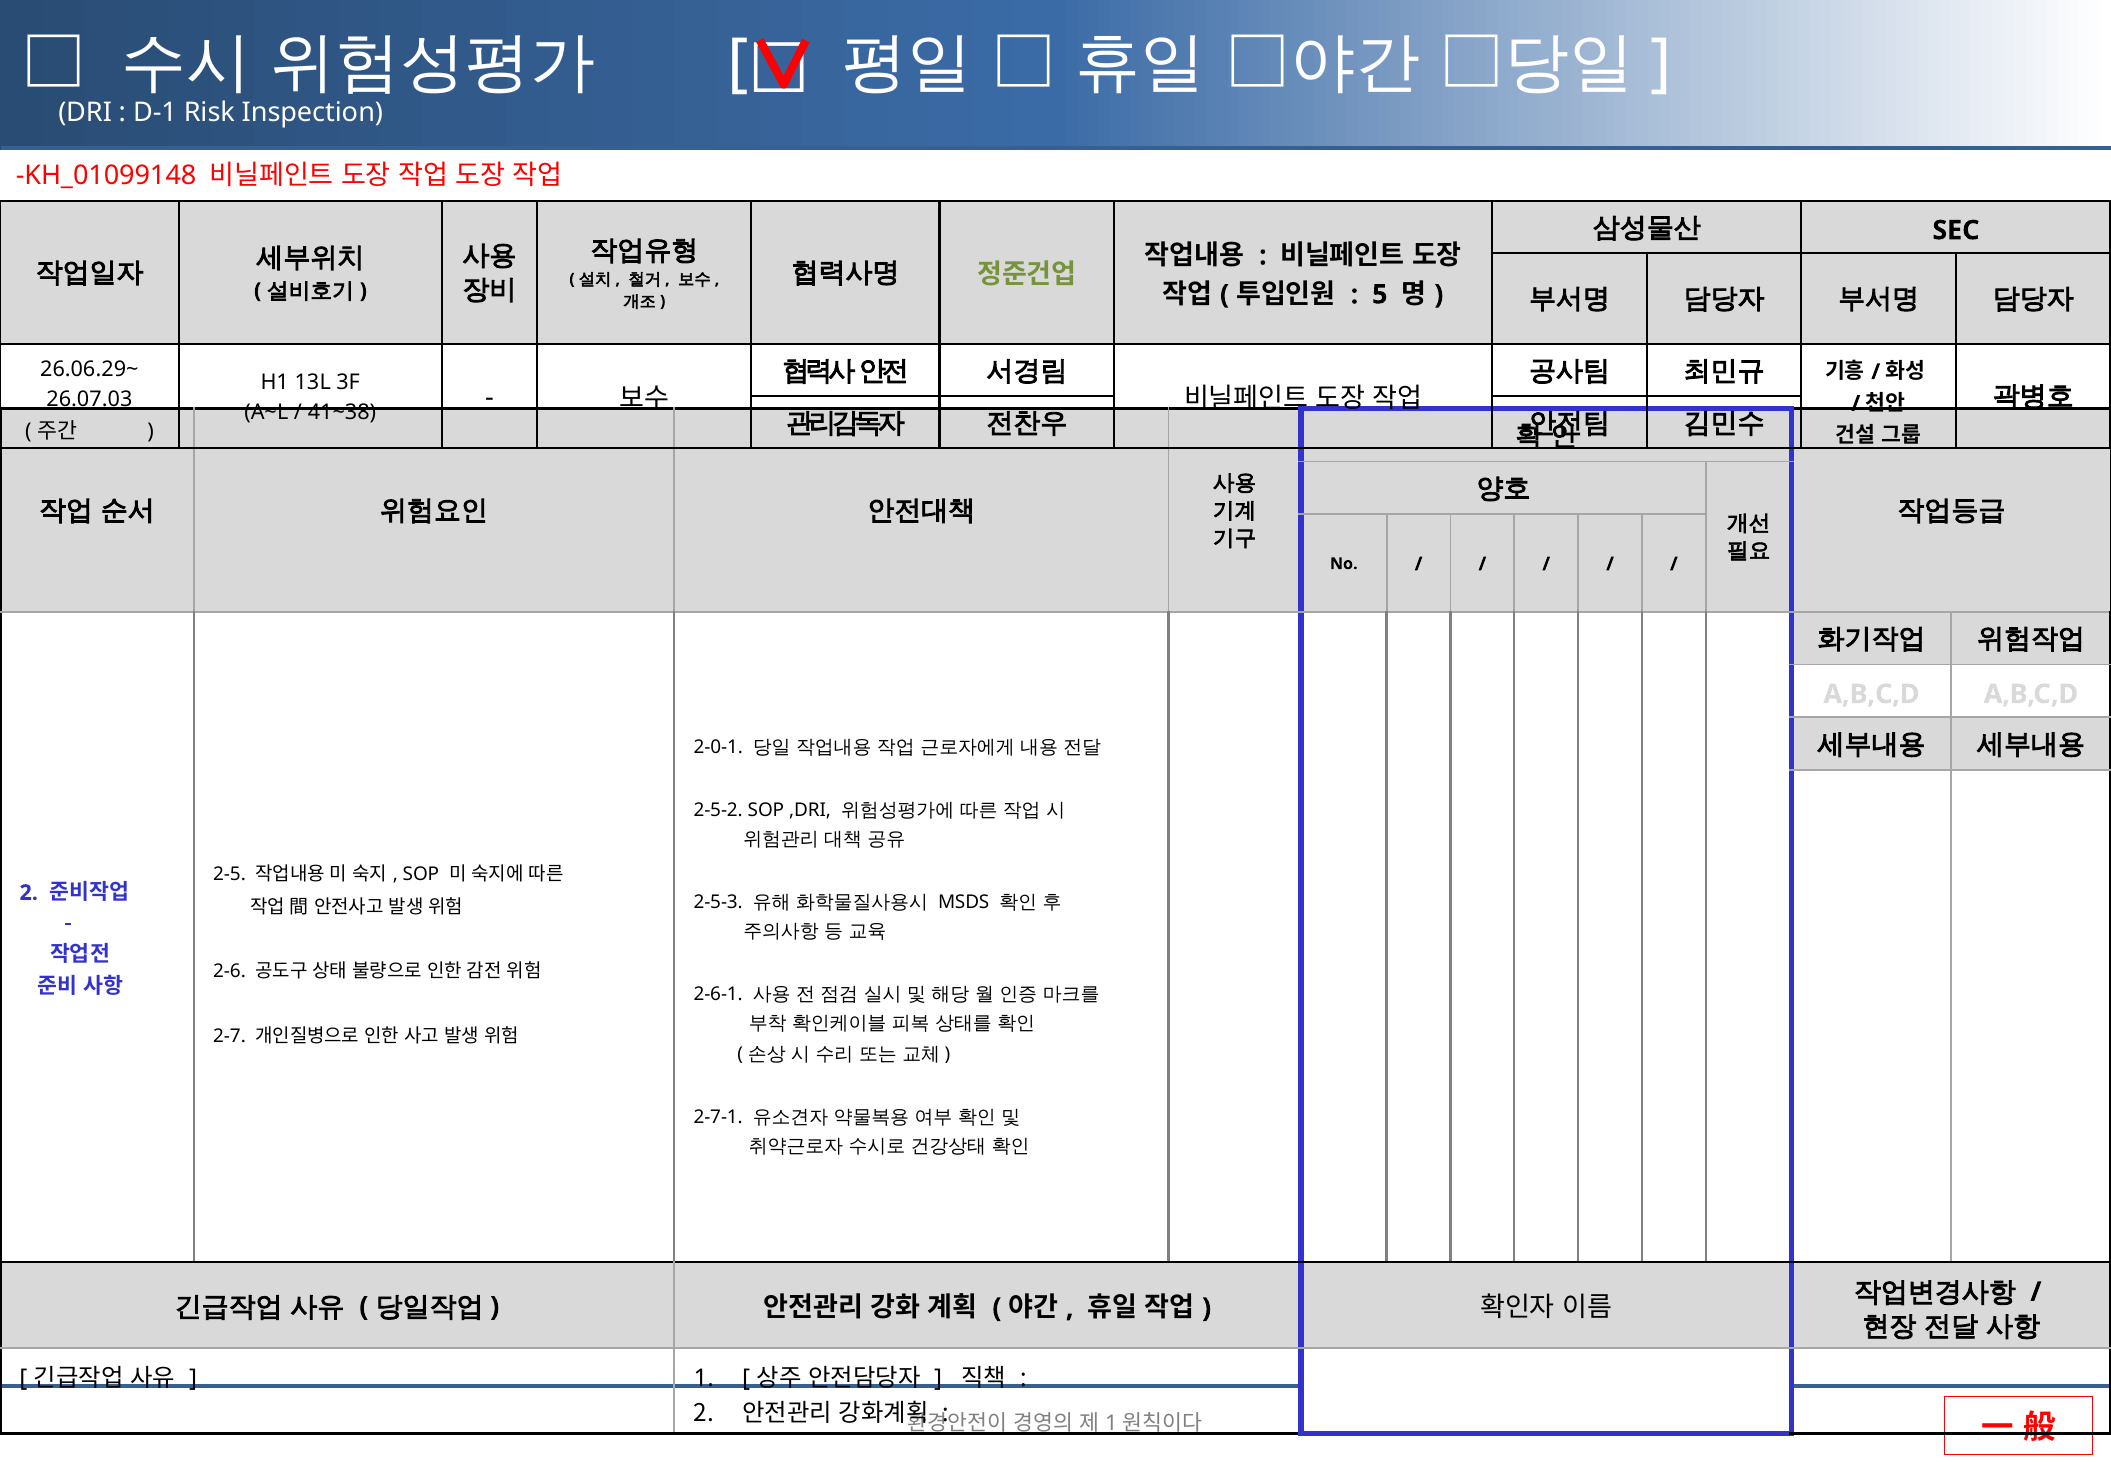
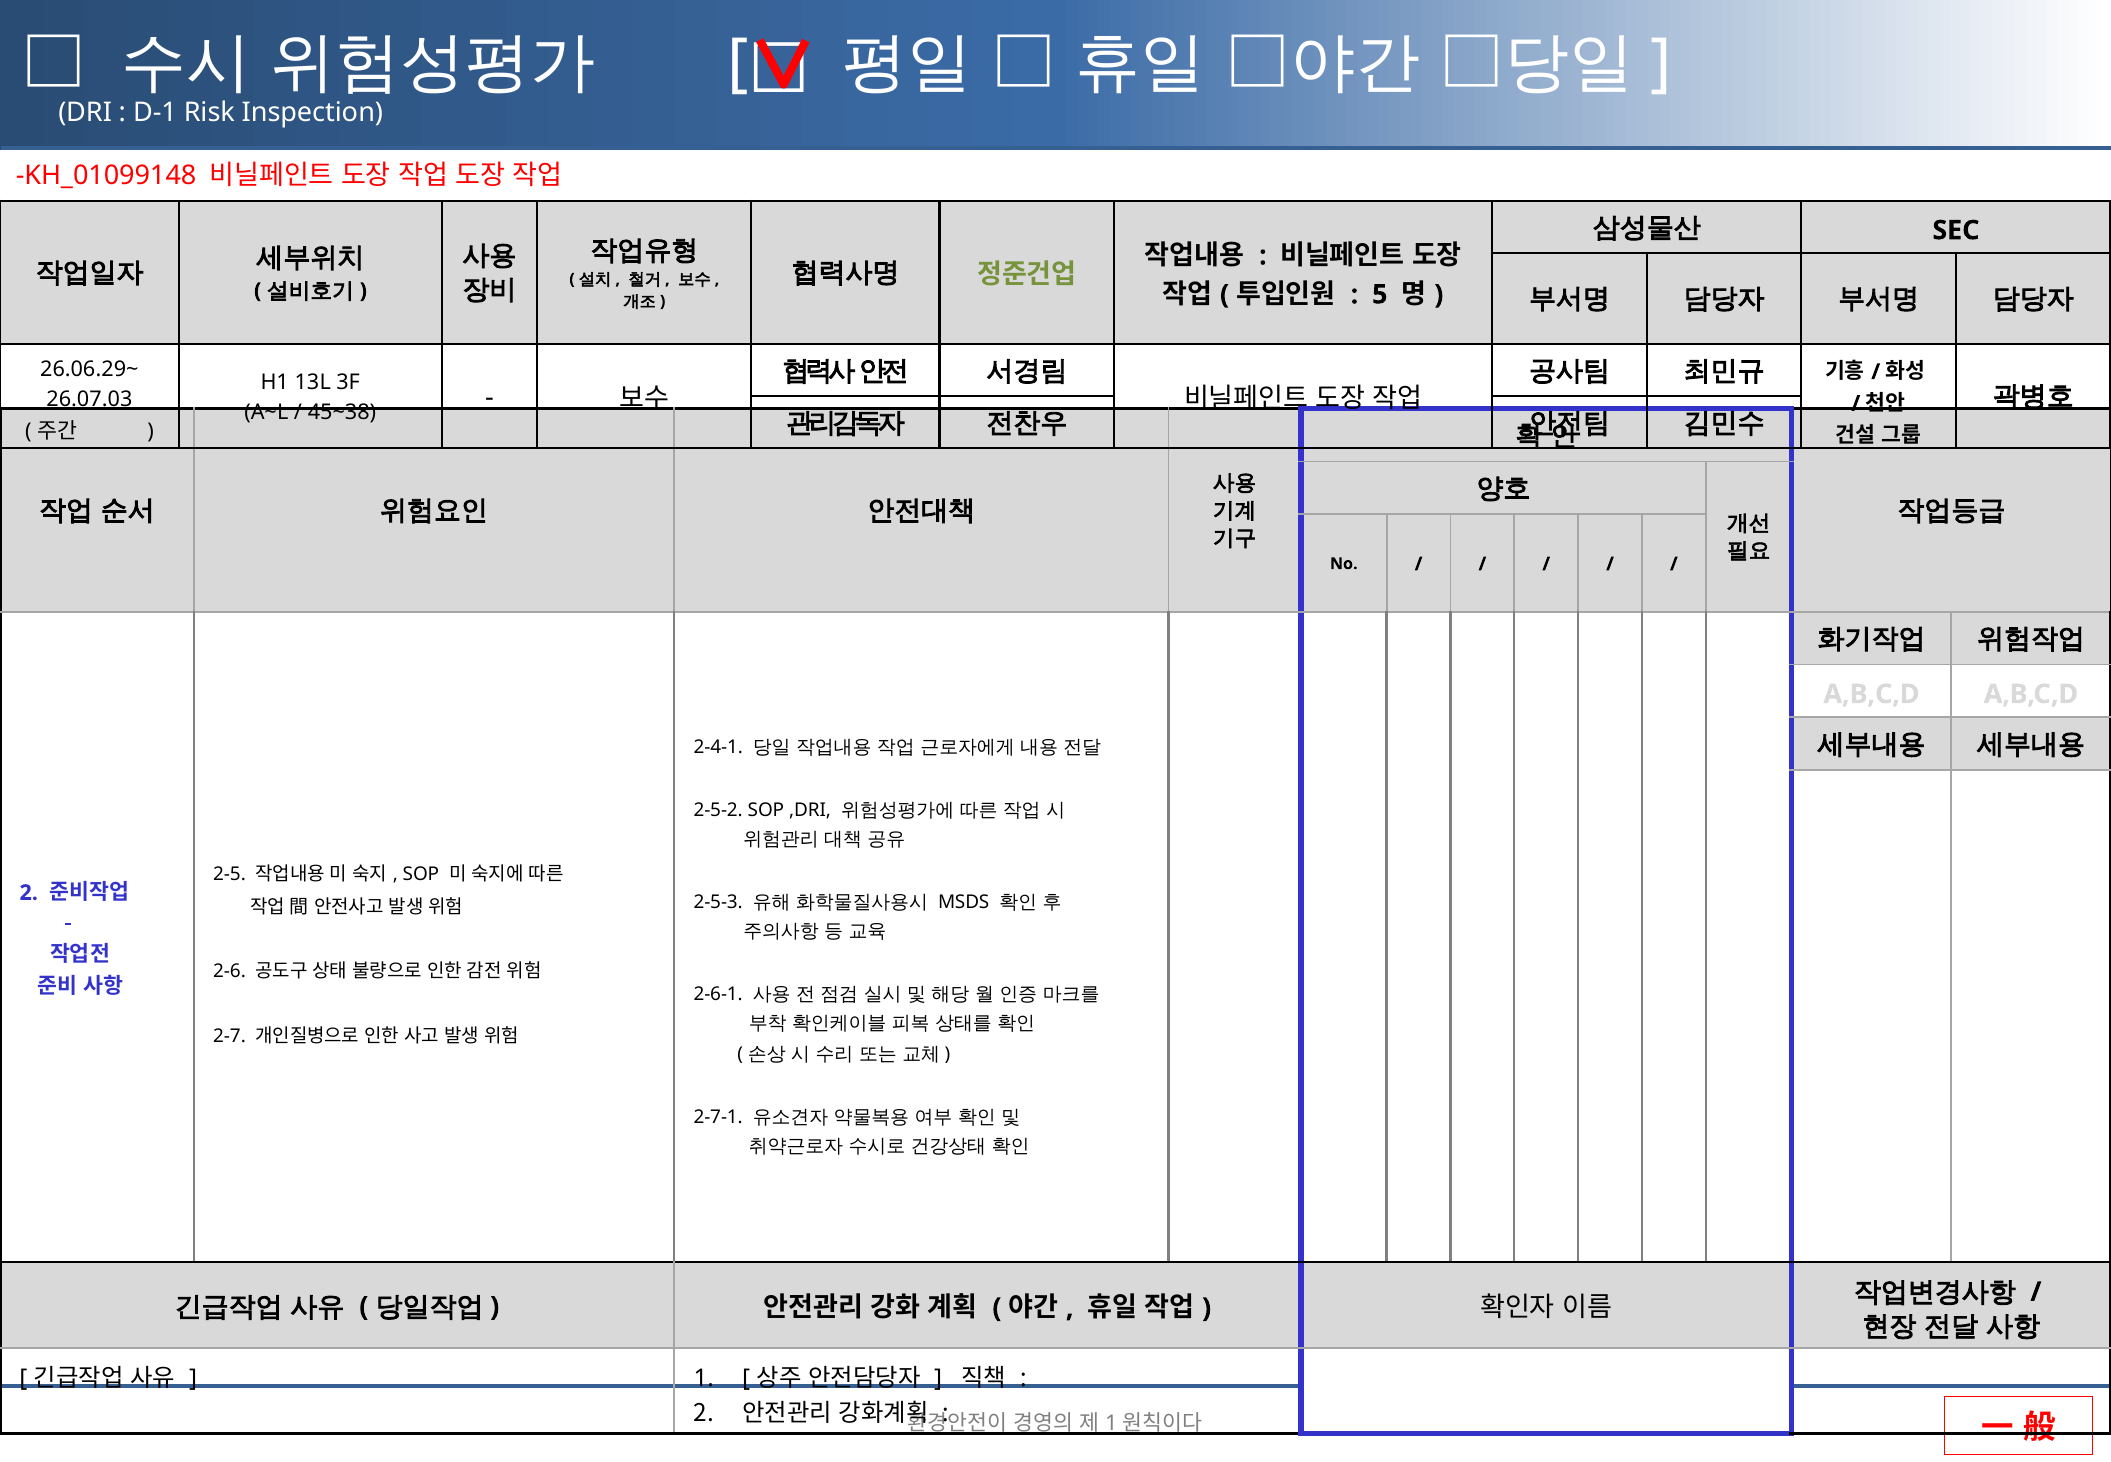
41~38: 41~38 -> 45~38
2-0-1: 2-0-1 -> 2-4-1
